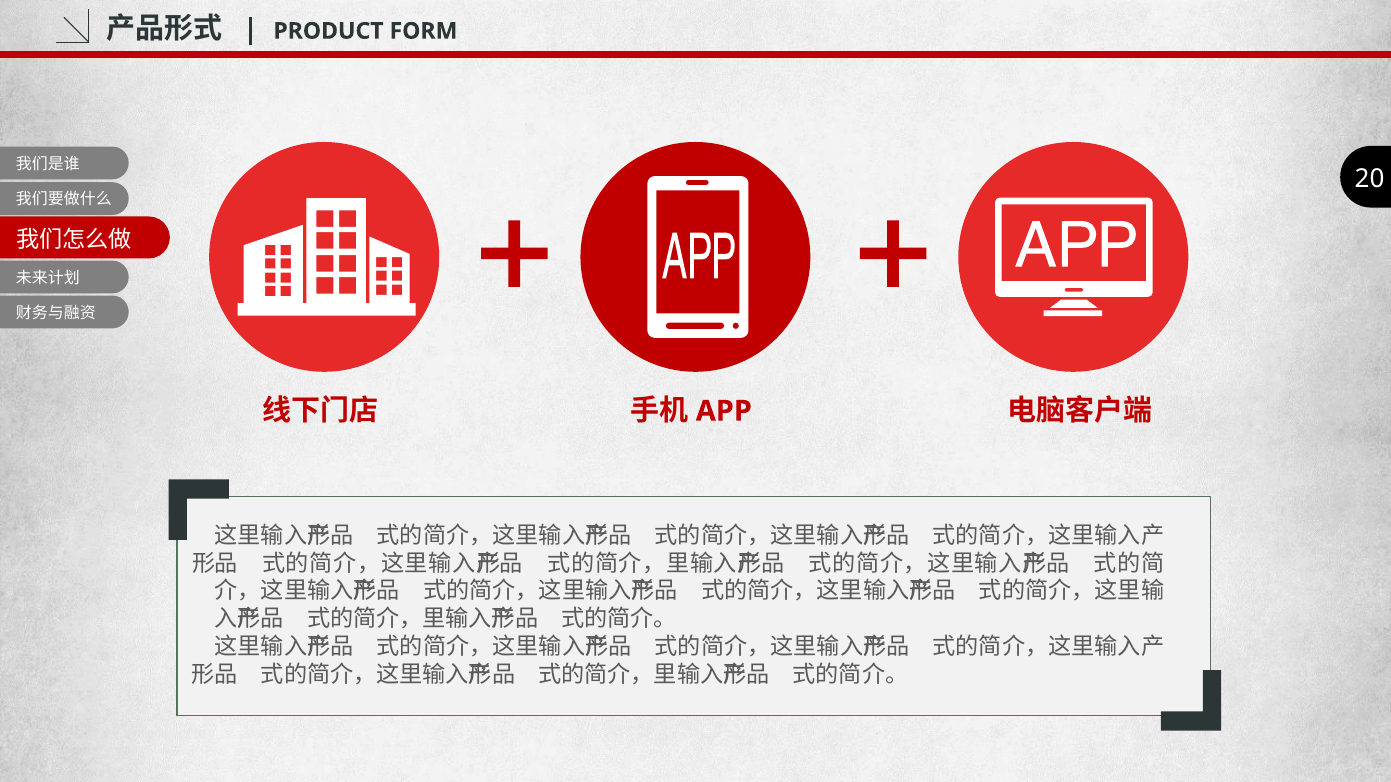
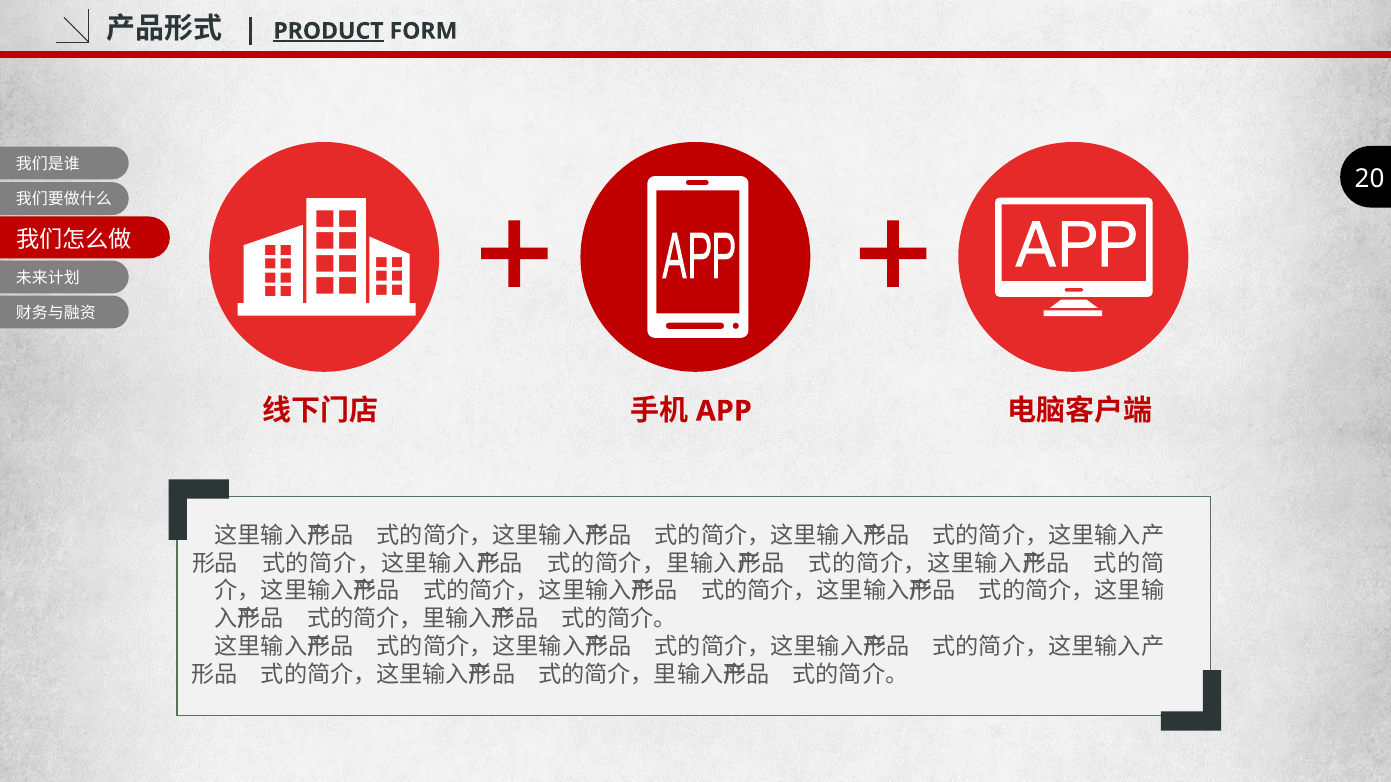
PRODUCT underline: none -> present
